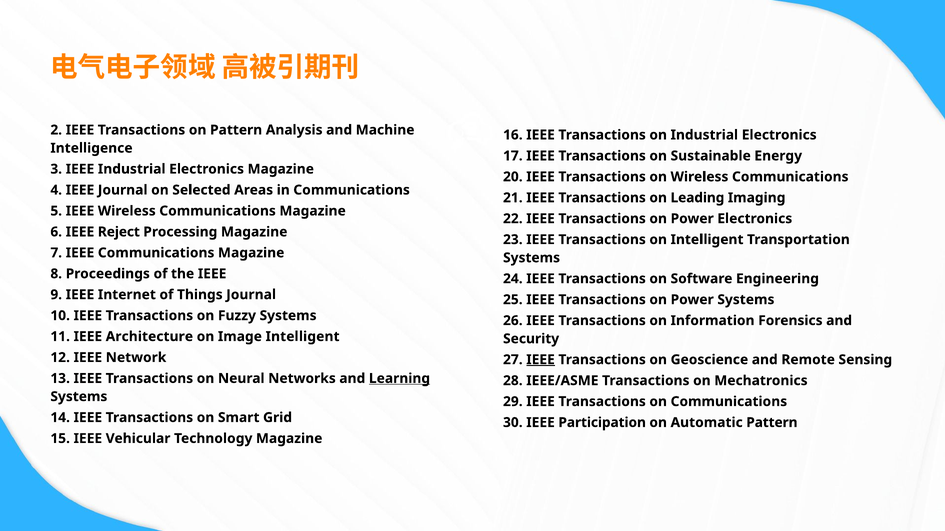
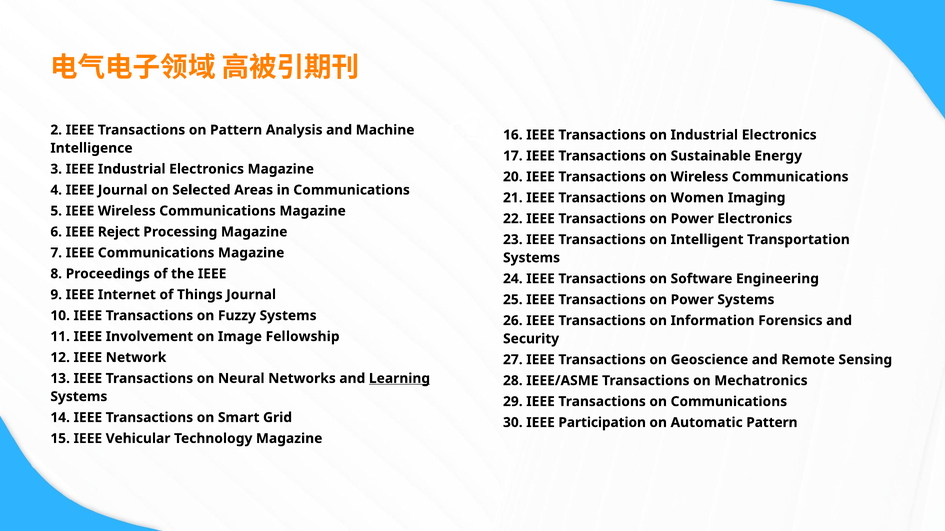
Leading: Leading -> Women
Architecture: Architecture -> Involvement
Image Intelligent: Intelligent -> Fellowship
IEEE at (541, 360) underline: present -> none
